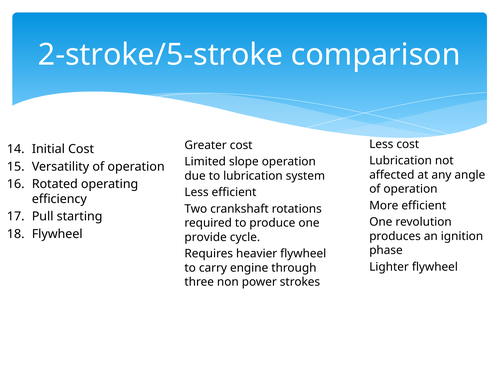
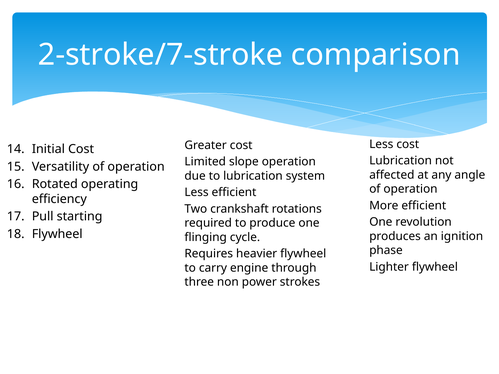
2-stroke/5-stroke: 2-stroke/5-stroke -> 2-stroke/7-stroke
provide: provide -> flinging
